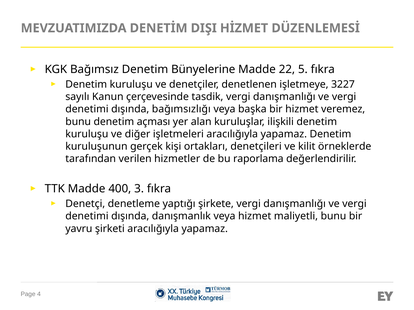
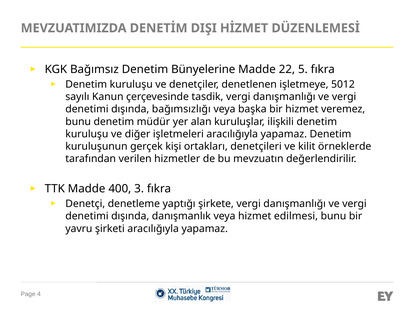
3227: 3227 -> 5012
açması: açması -> müdür
raporlama: raporlama -> mevzuatın
maliyetli: maliyetli -> edilmesi
